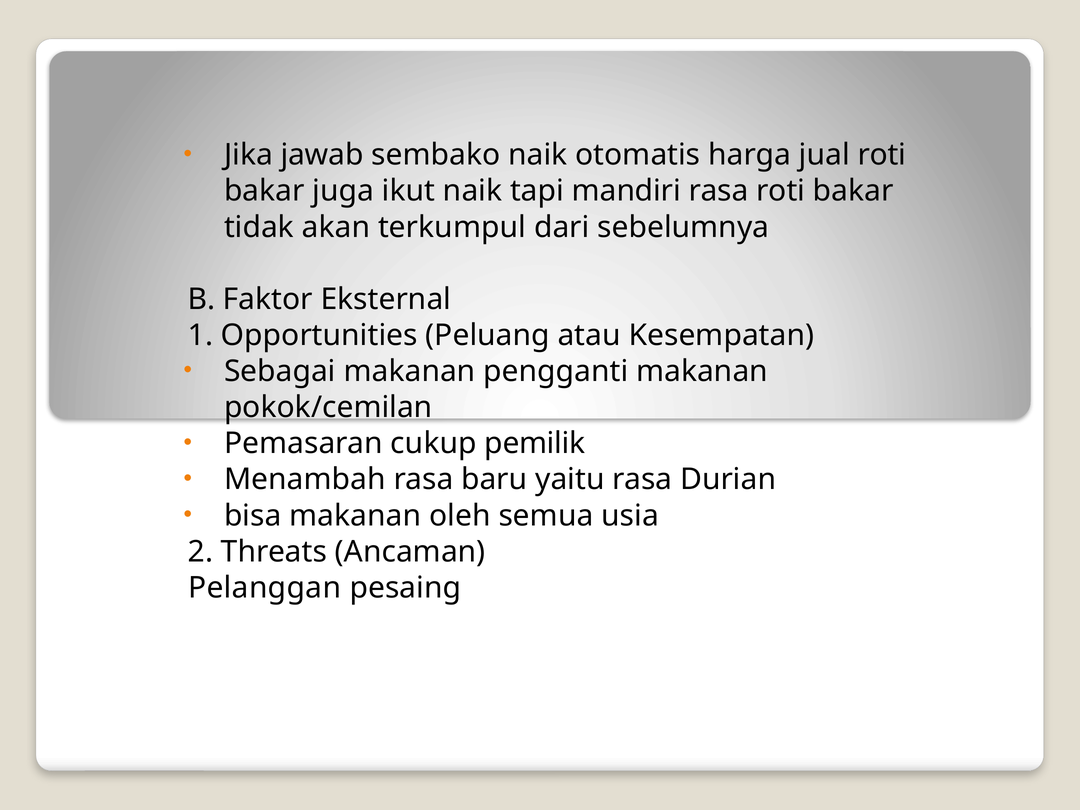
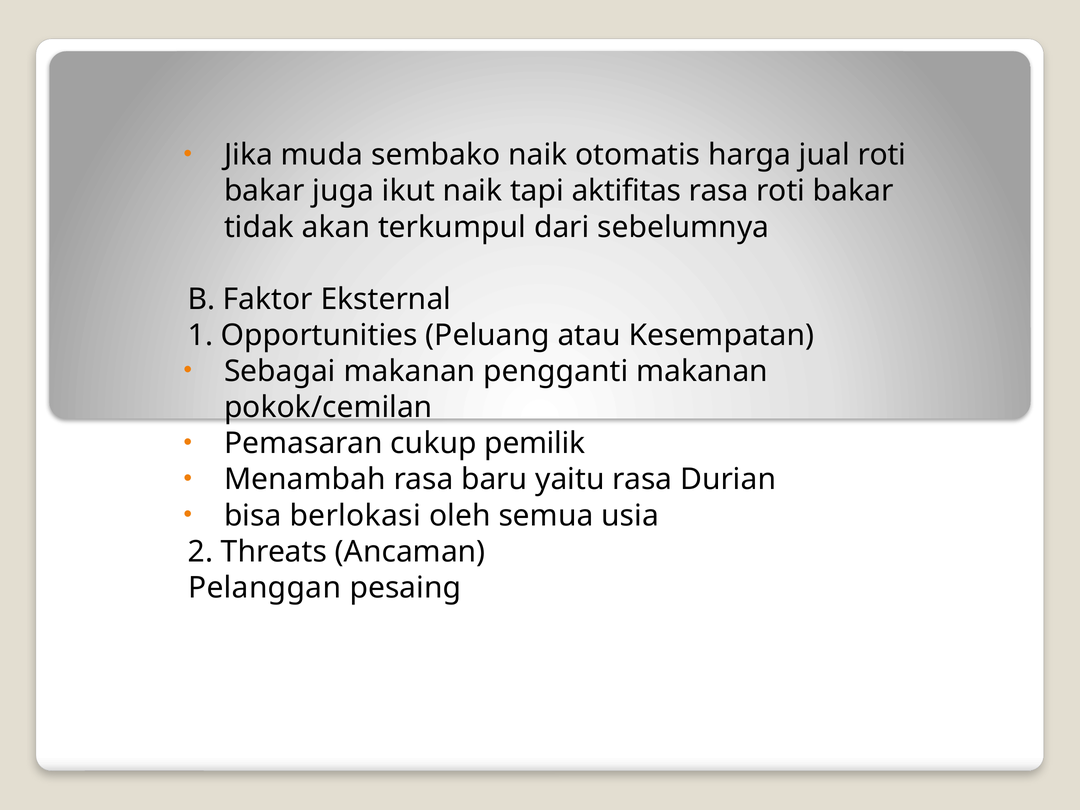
jawab: jawab -> muda
mandiri: mandiri -> aktifitas
bisa makanan: makanan -> berlokasi
